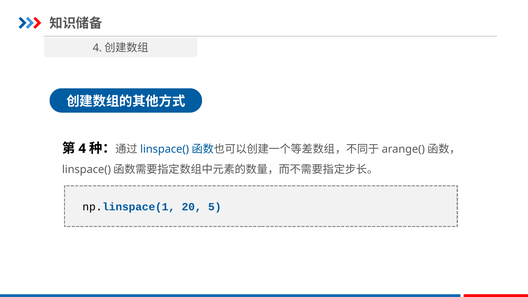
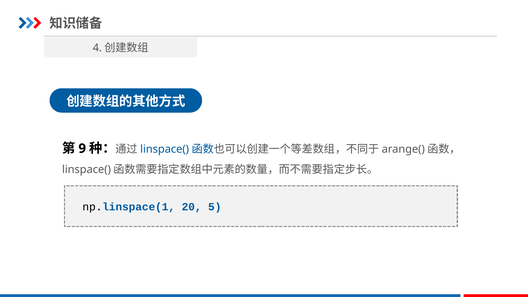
4 at (82, 149): 4 -> 9
